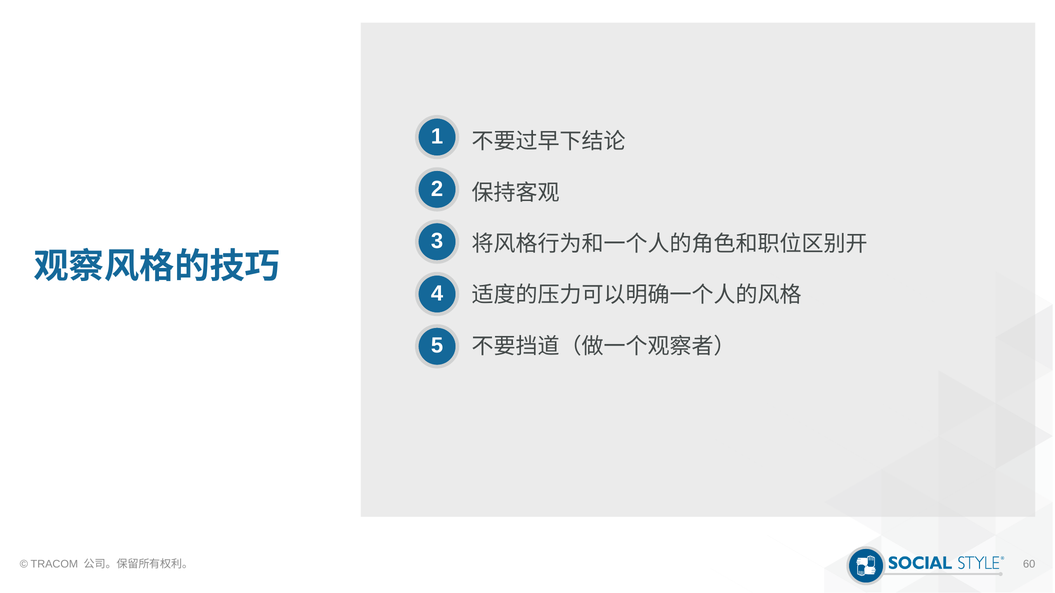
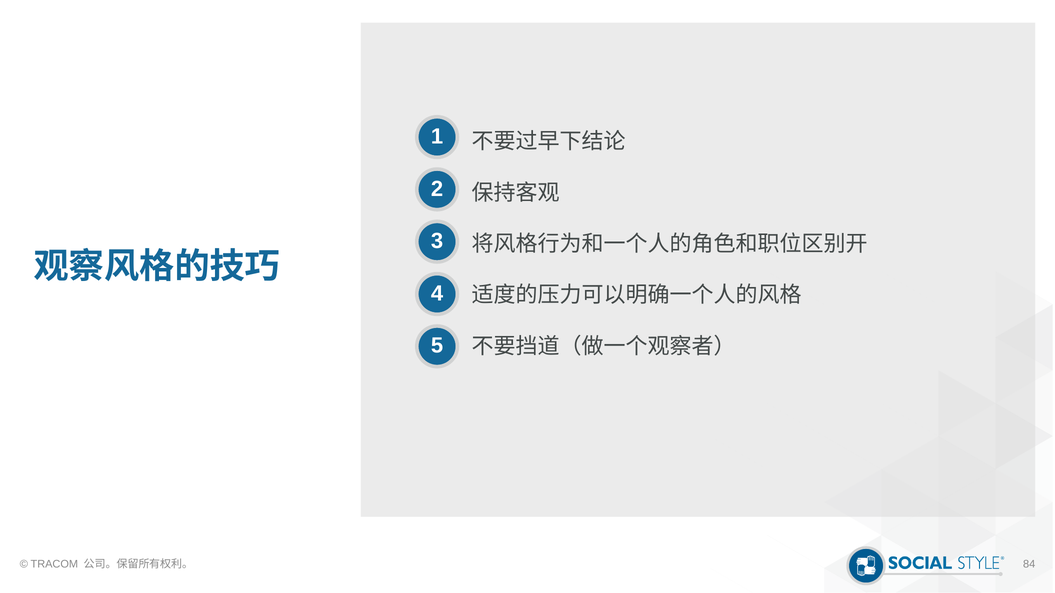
60: 60 -> 84
